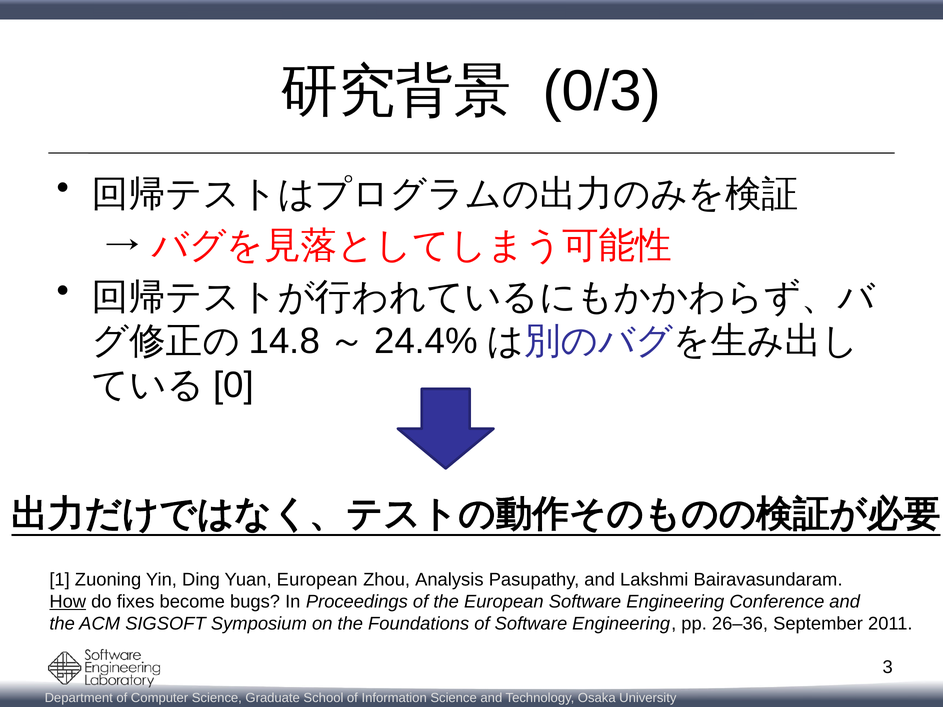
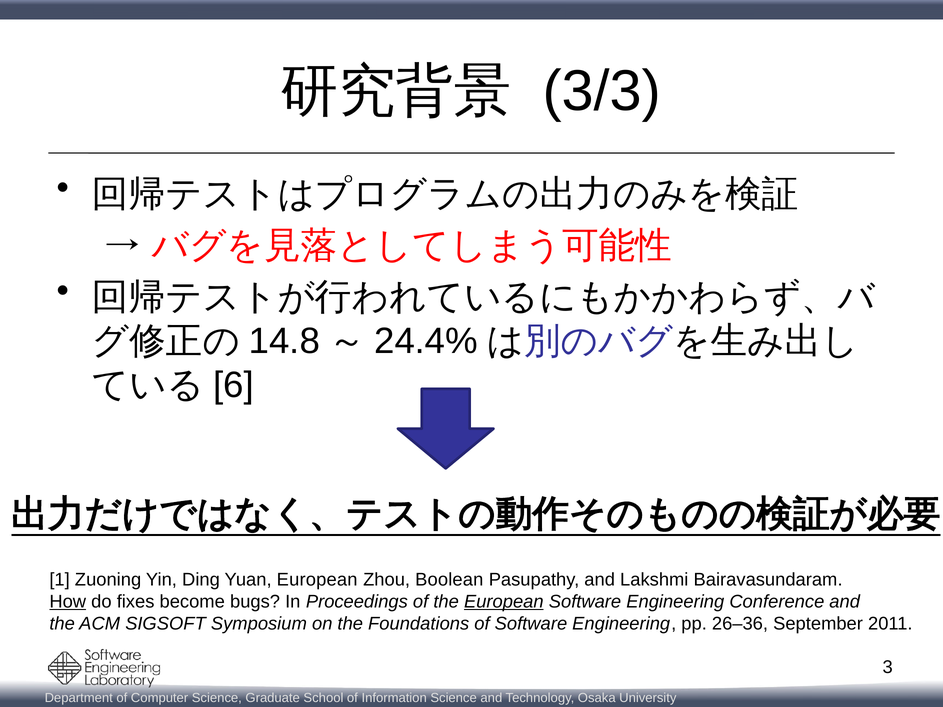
0/3: 0/3 -> 3/3
0: 0 -> 6
Analysis: Analysis -> Boolean
European at (504, 602) underline: none -> present
